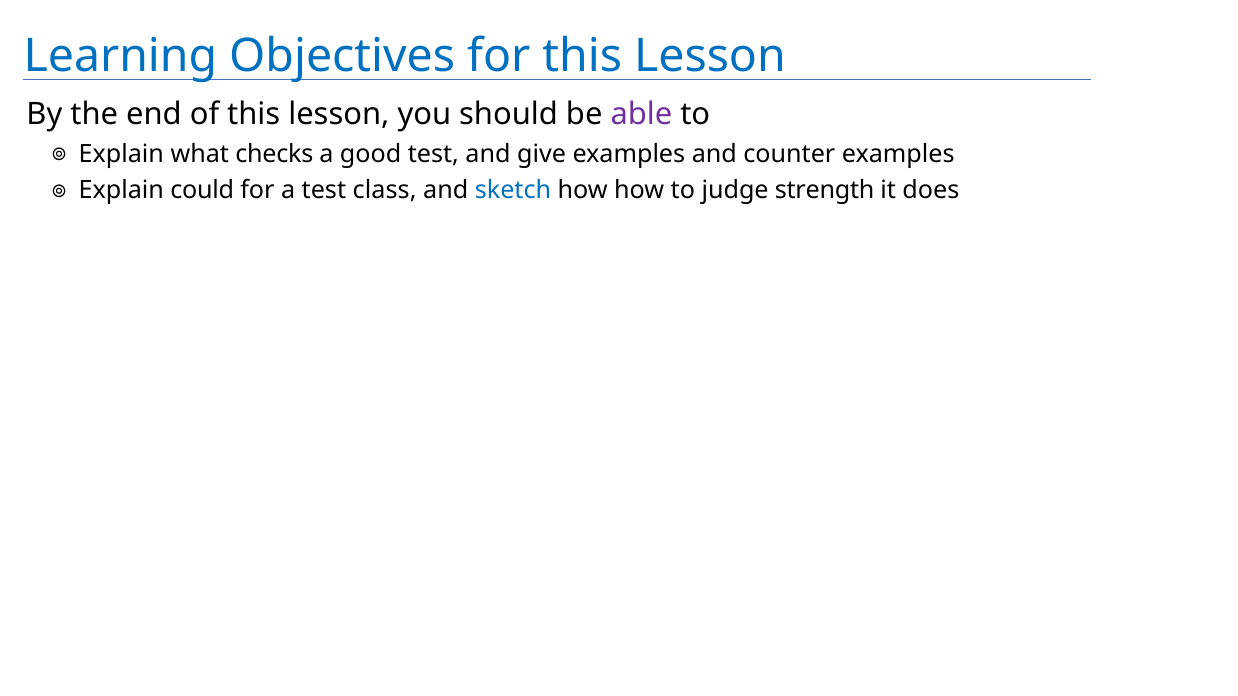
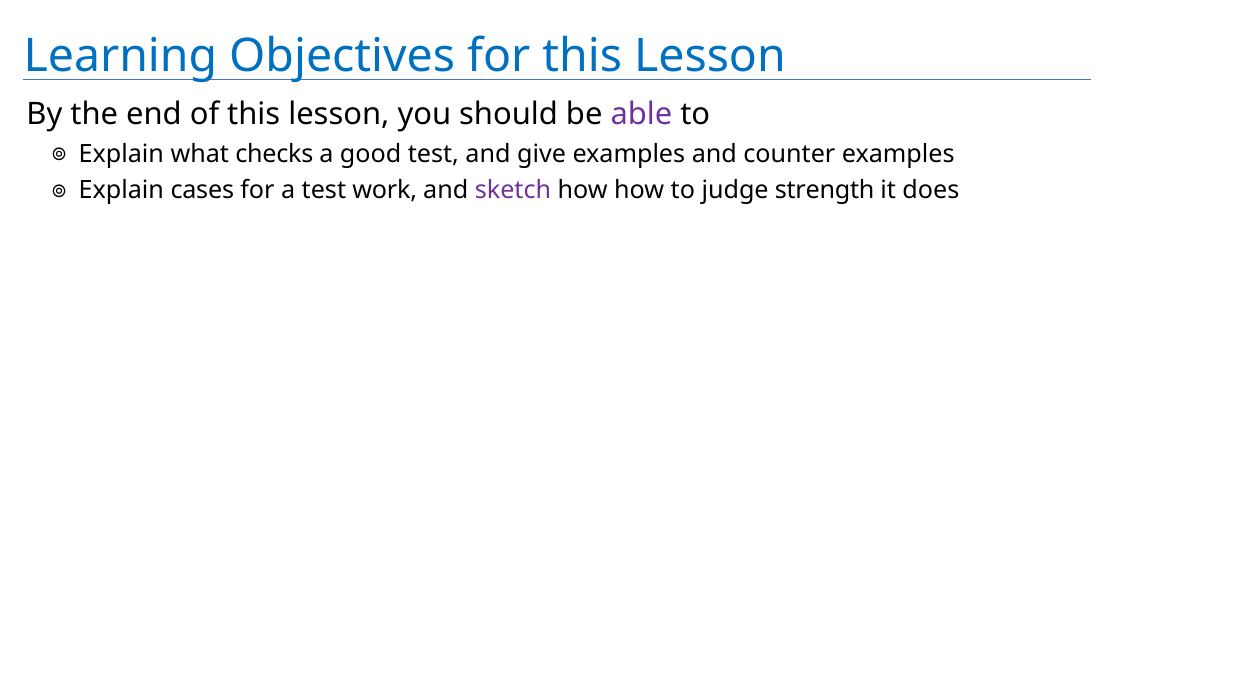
could: could -> cases
class: class -> work
sketch colour: blue -> purple
